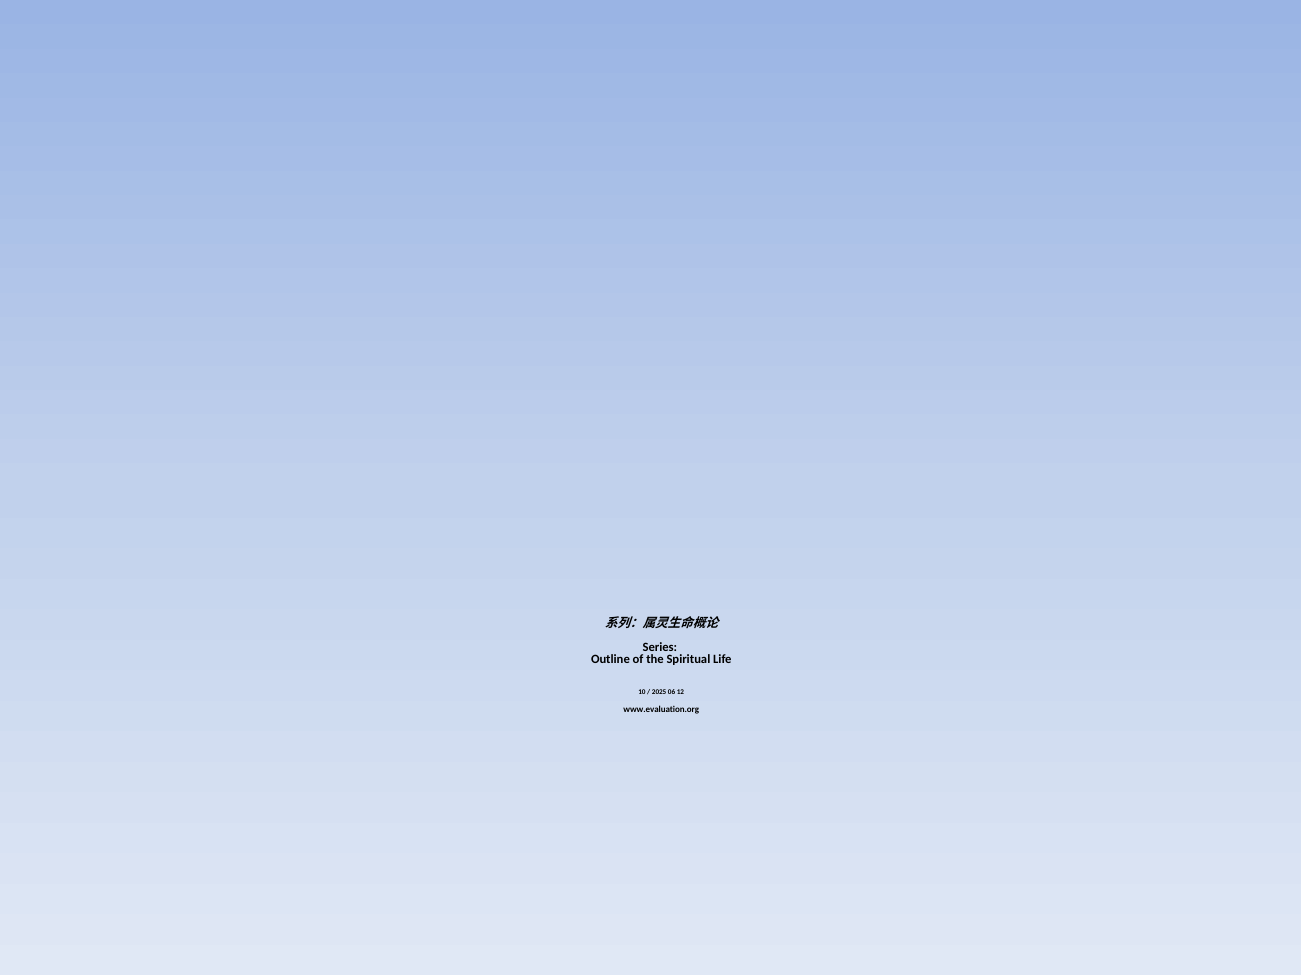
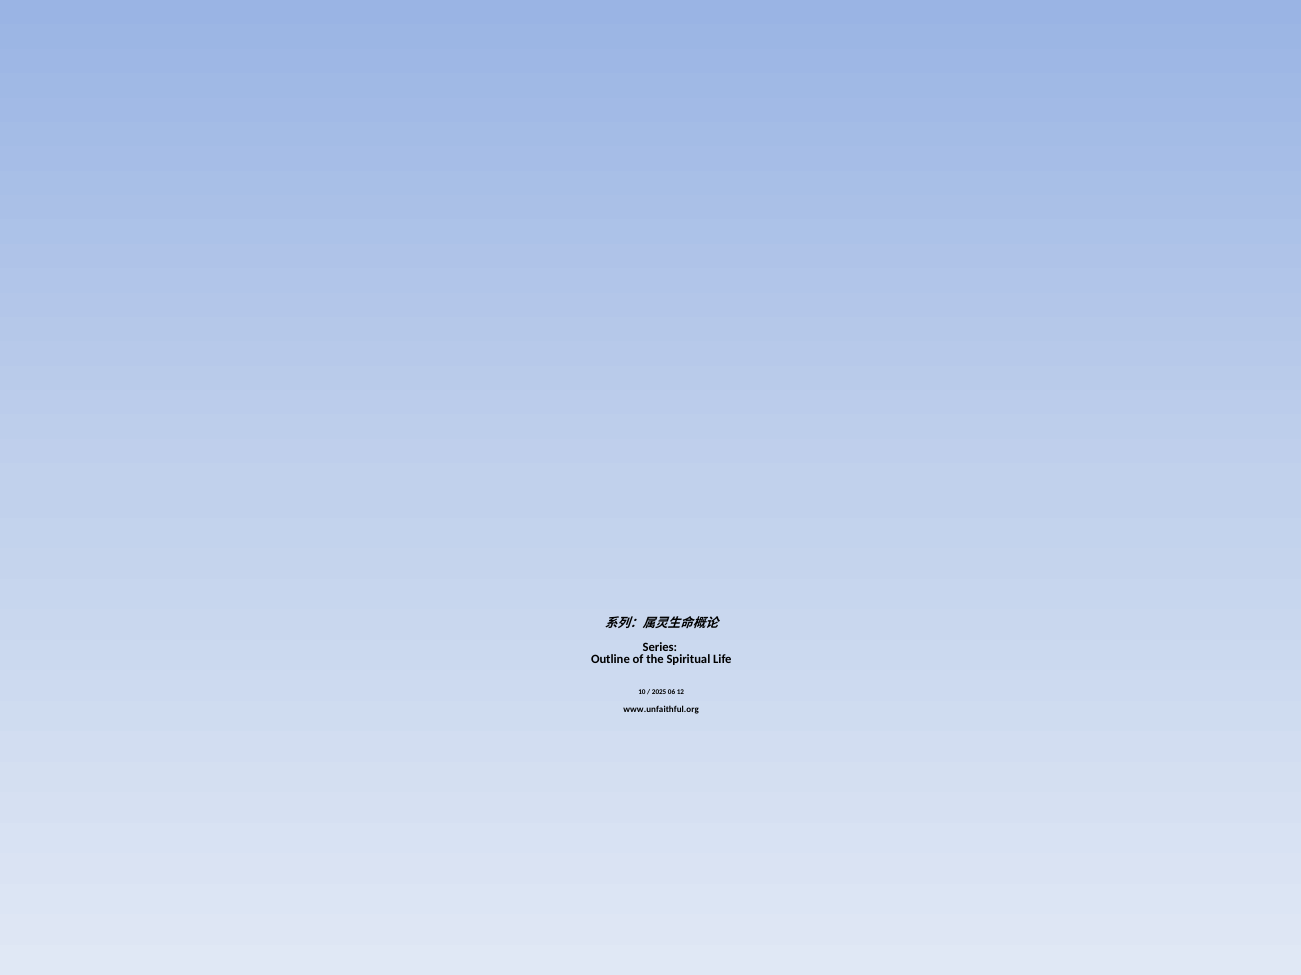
www.evaluation.org: www.evaluation.org -> www.unfaithful.org
